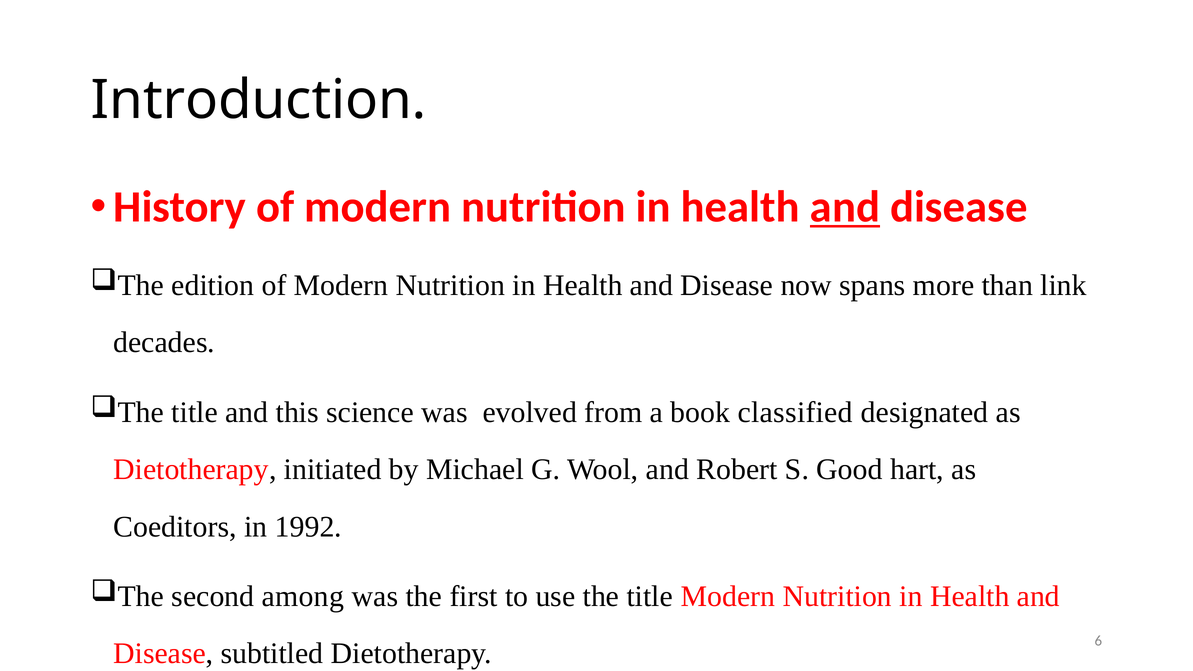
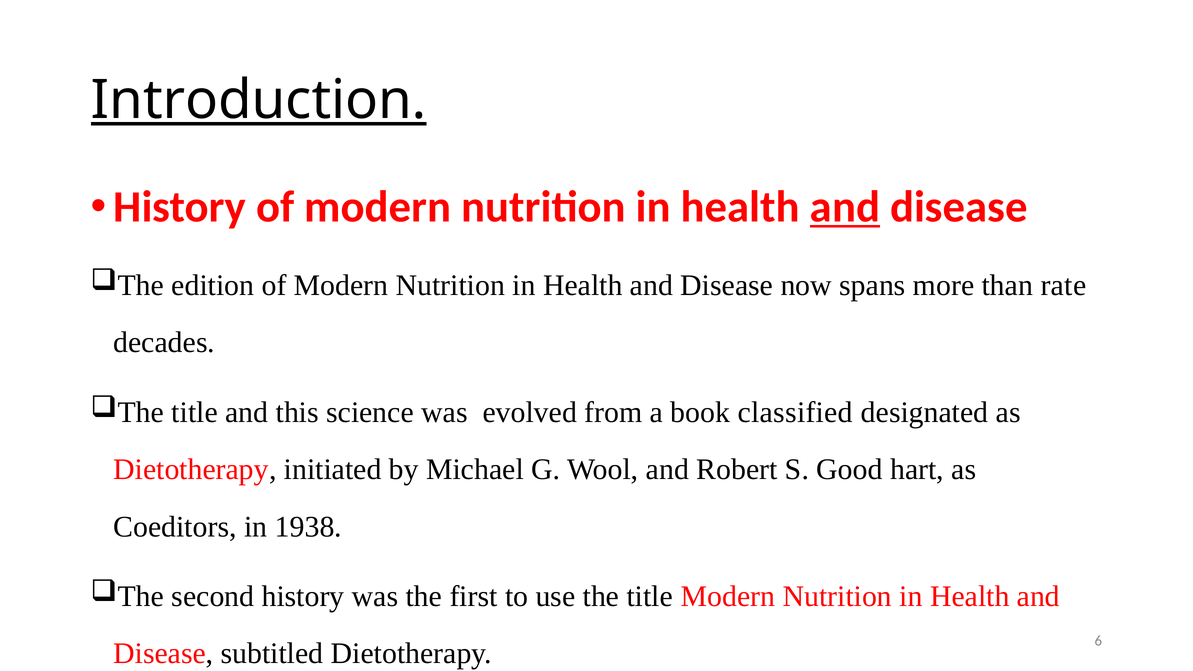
Introduction underline: none -> present
link: link -> rate
1992: 1992 -> 1938
second among: among -> history
